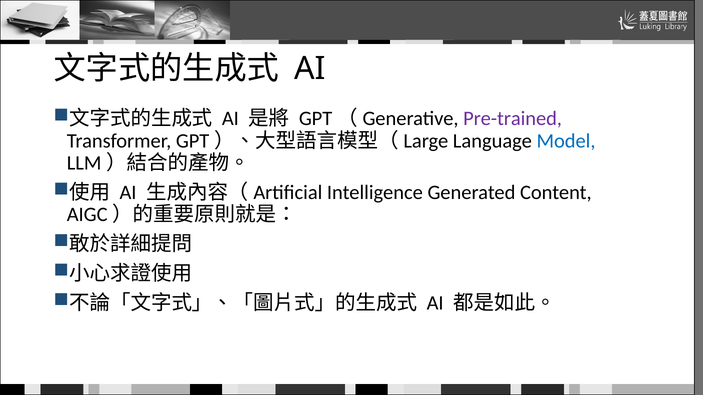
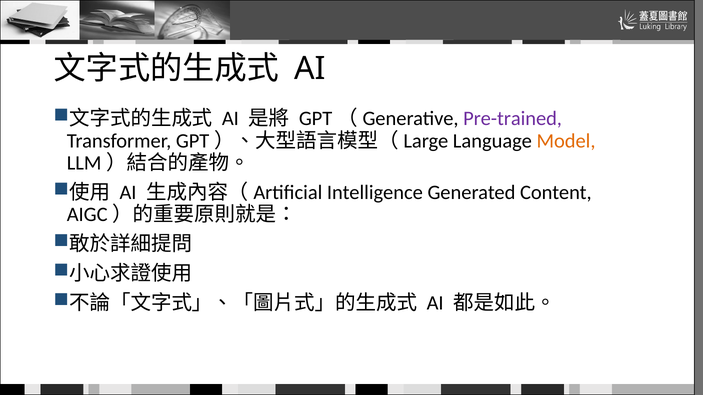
Model colour: blue -> orange
